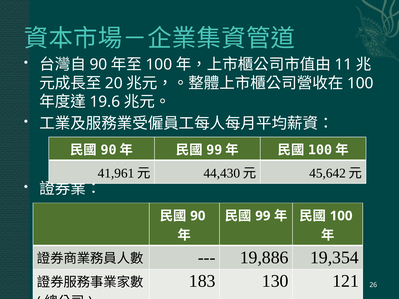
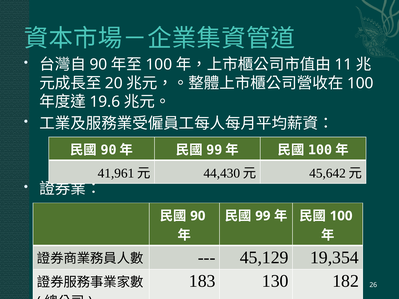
19,886: 19,886 -> 45,129
121: 121 -> 182
